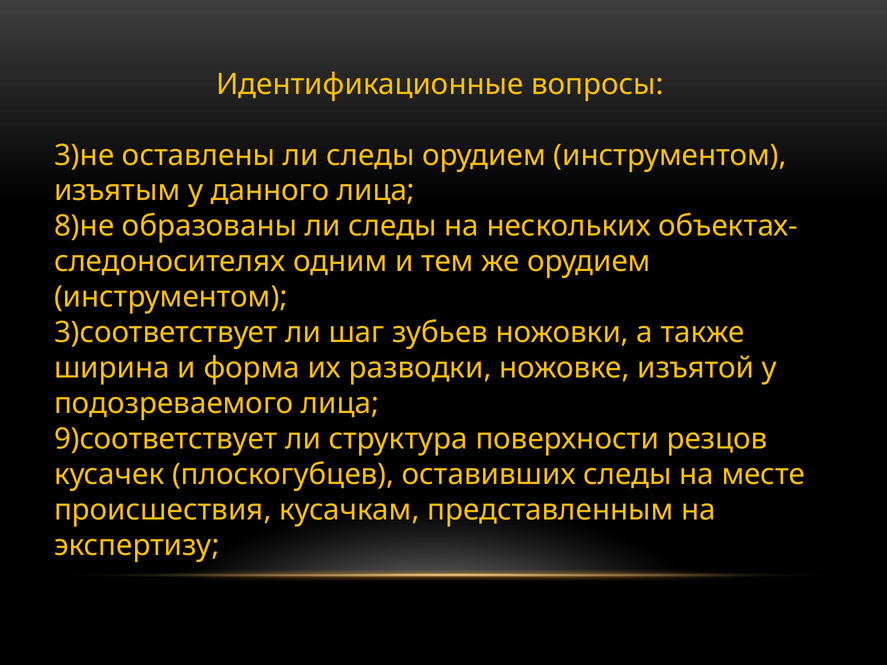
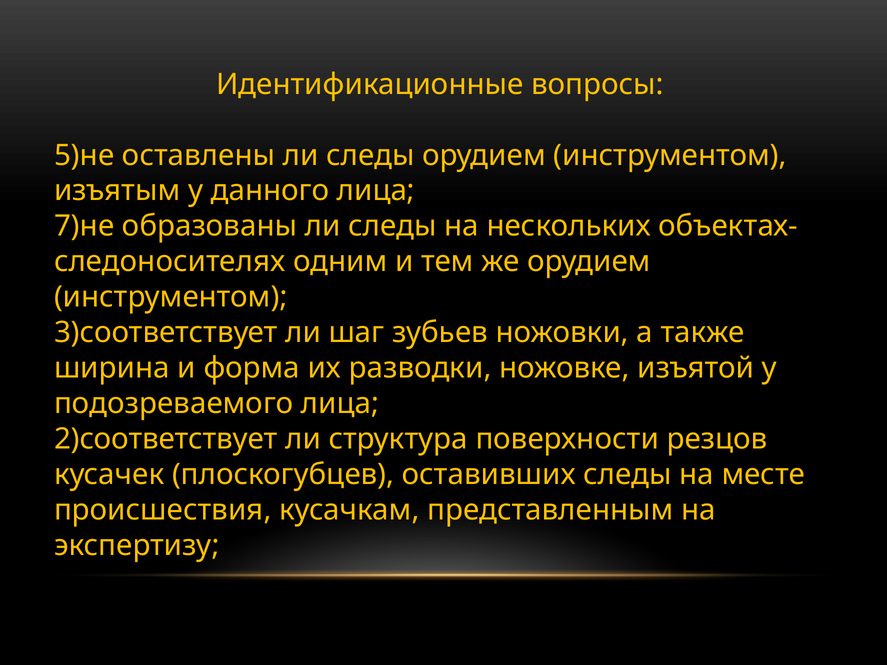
3)не: 3)не -> 5)не
8)не: 8)не -> 7)не
9)соответствует: 9)соответствует -> 2)соответствует
